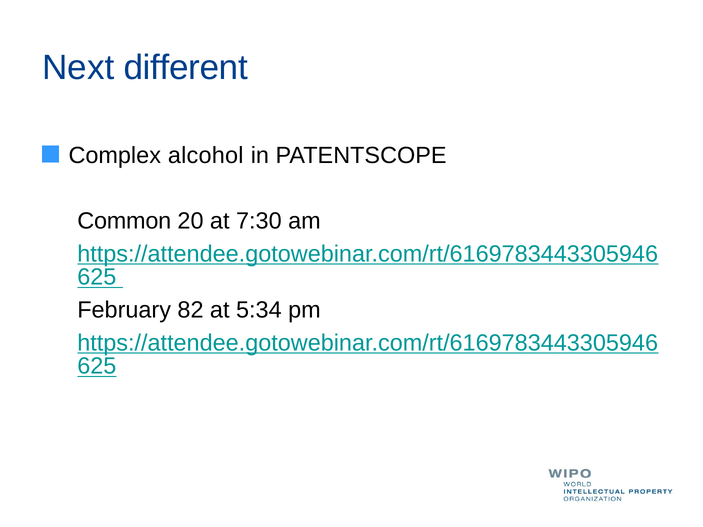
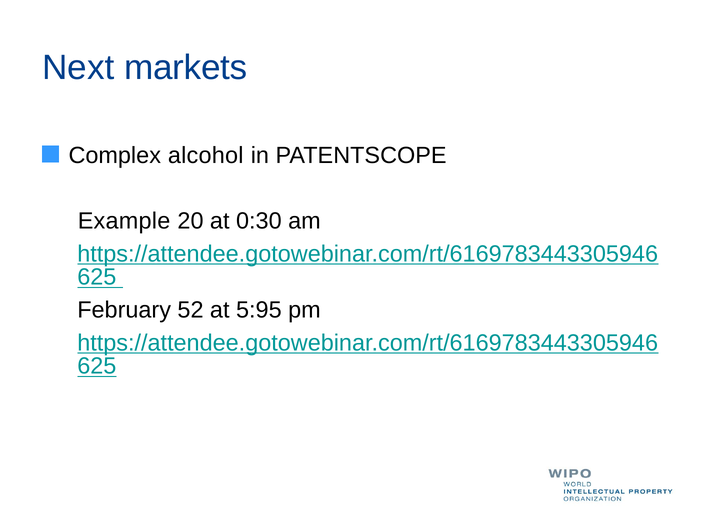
different: different -> markets
Common: Common -> Example
7:30: 7:30 -> 0:30
82: 82 -> 52
5:34: 5:34 -> 5:95
